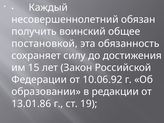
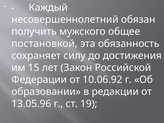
воинский: воинский -> мужского
13.01.86: 13.01.86 -> 13.05.96
